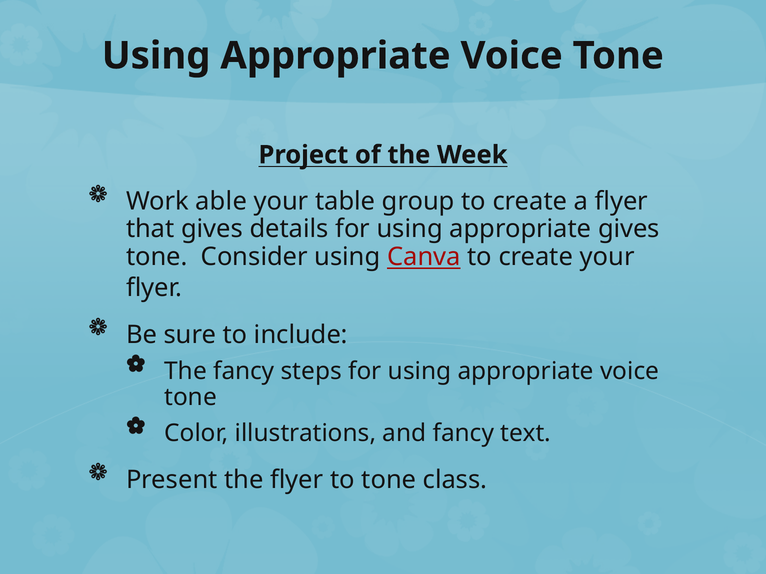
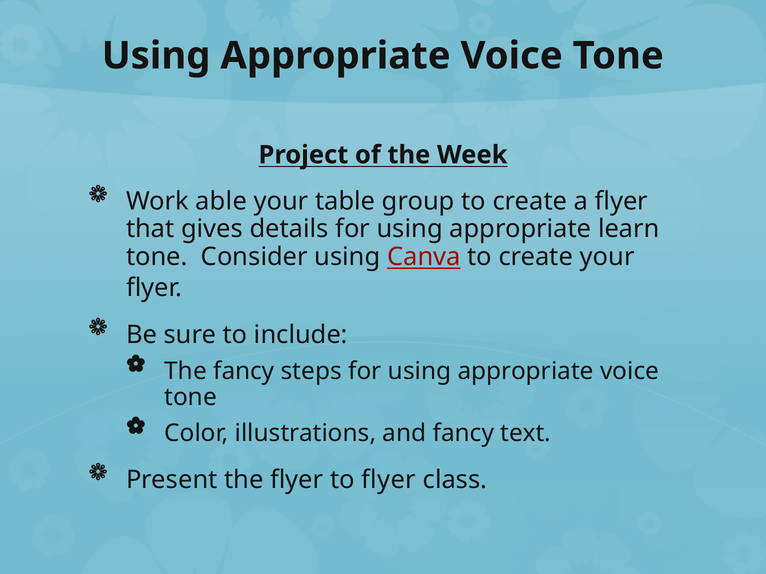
appropriate gives: gives -> learn
to tone: tone -> flyer
